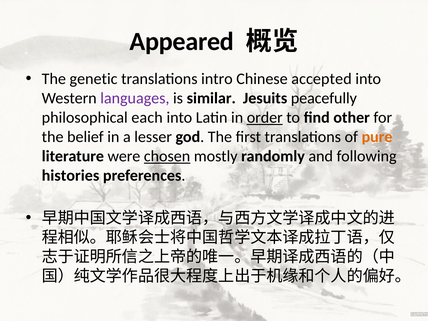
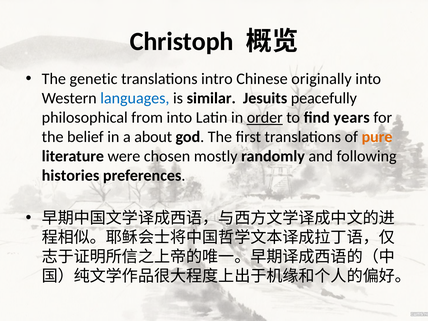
Appeared: Appeared -> Christoph
accepted: accepted -> originally
languages colour: purple -> blue
each: each -> from
other: other -> years
lesser: lesser -> about
chosen underline: present -> none
